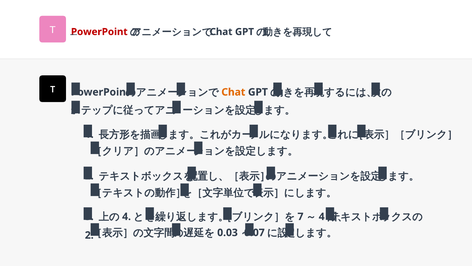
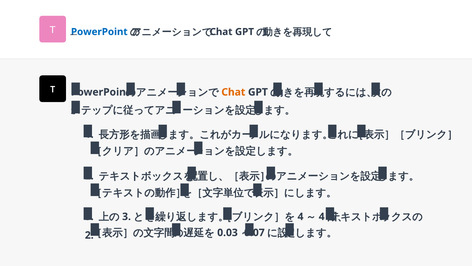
PowerPoint colour: red -> blue
7 at (300, 216): 7 -> 4
4 at (127, 216): 4 -> 3
